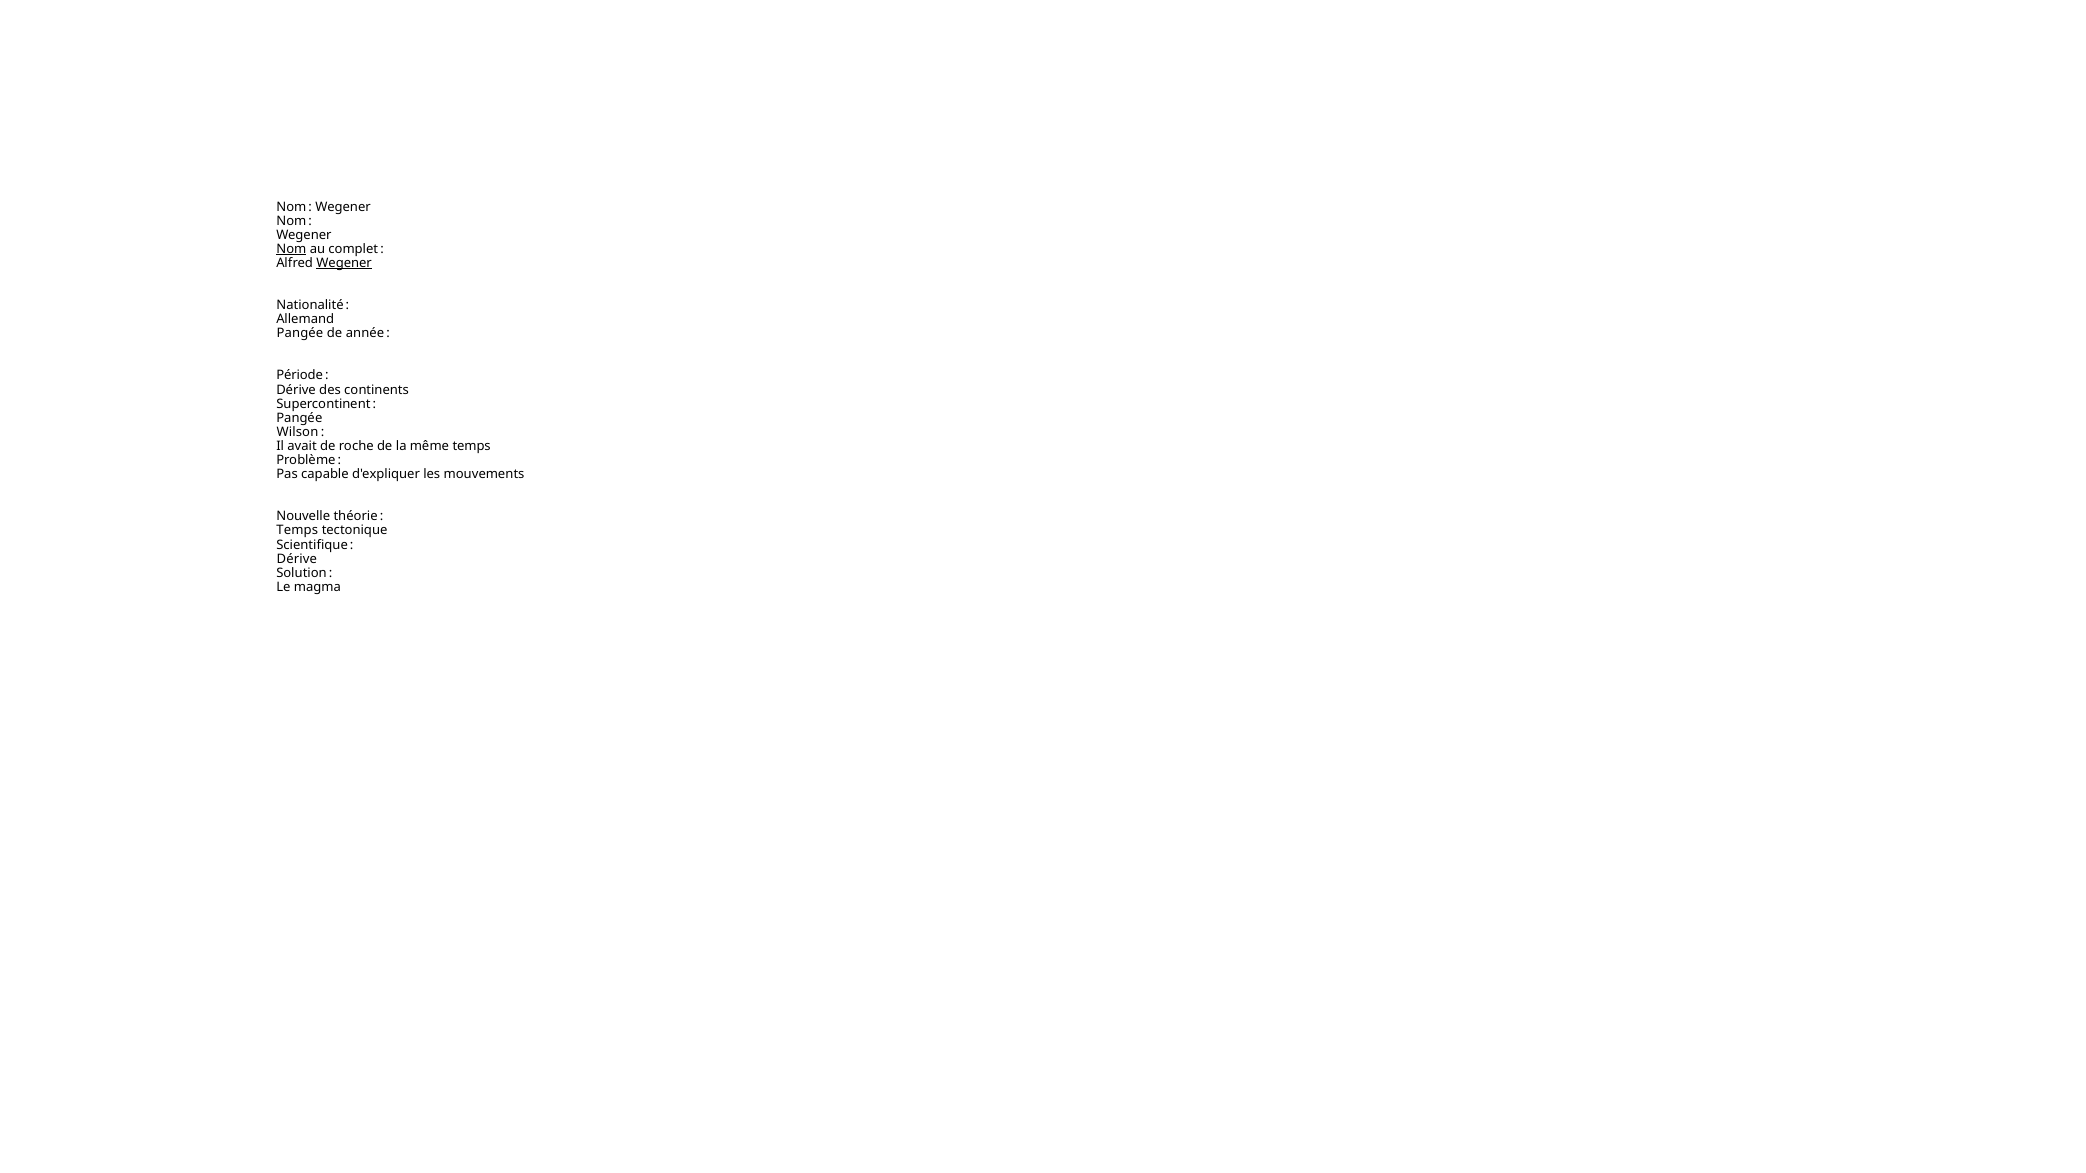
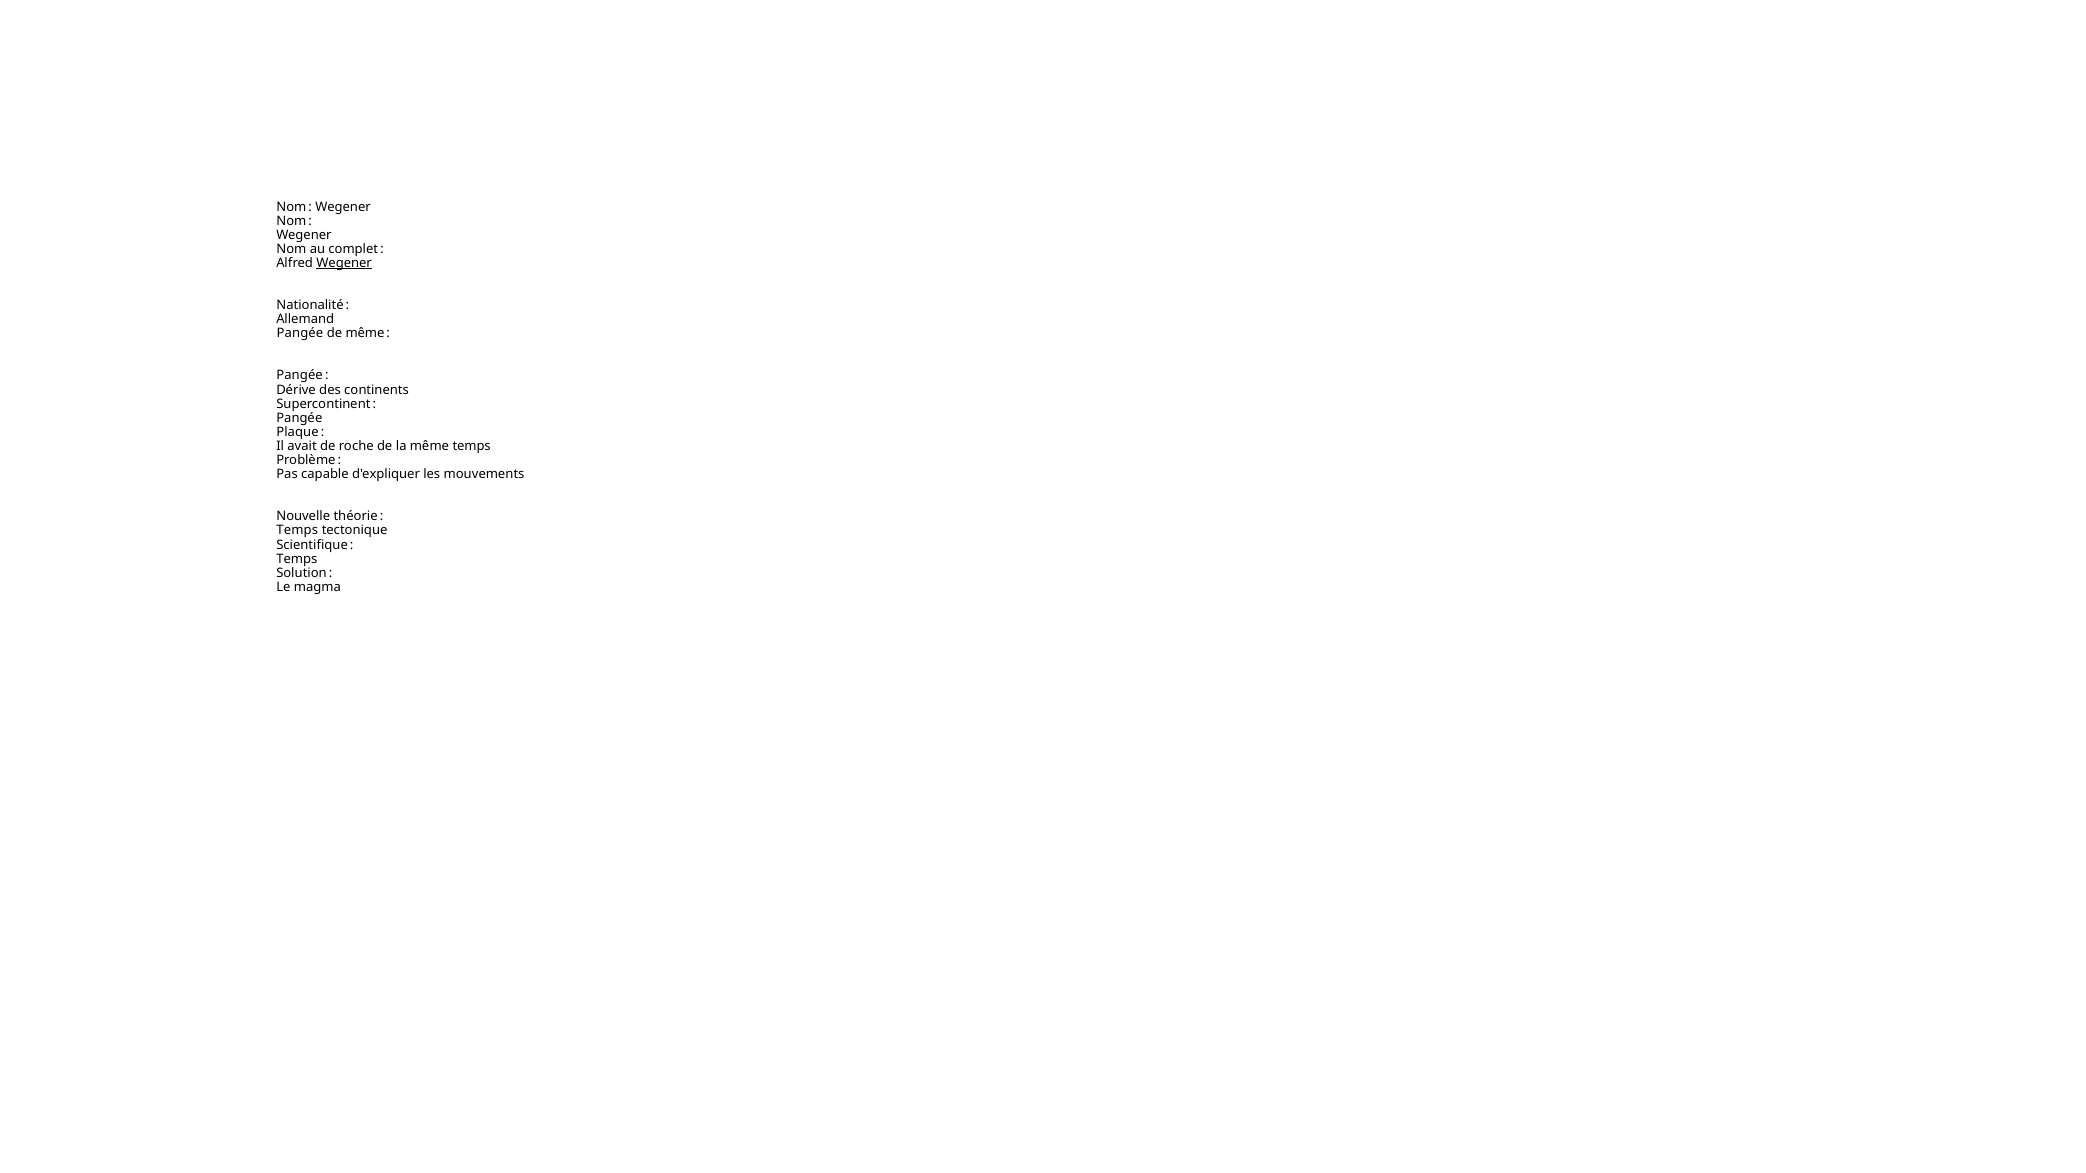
Nom at (291, 249) underline: present -> none
de année: année -> même
Période at (300, 376): Période -> Pangée
Wilson: Wilson -> Plaque
Dérive at (297, 559): Dérive -> Temps
